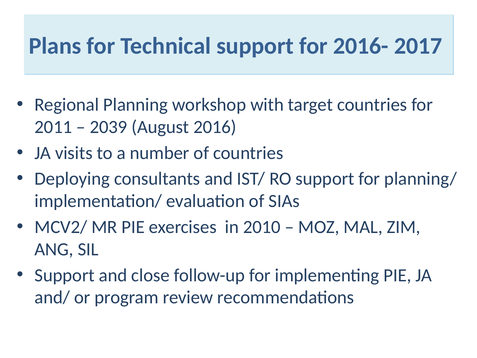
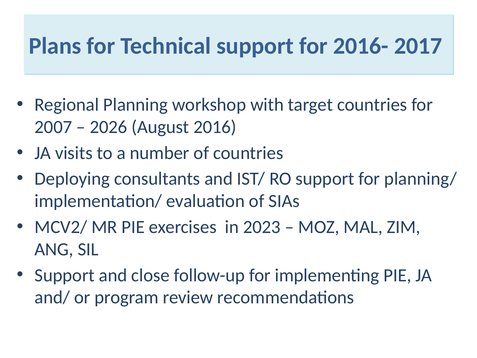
2011: 2011 -> 2007
2039: 2039 -> 2026
2010: 2010 -> 2023
